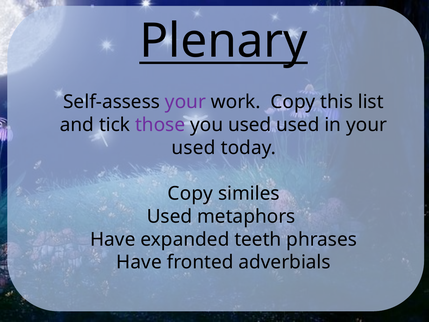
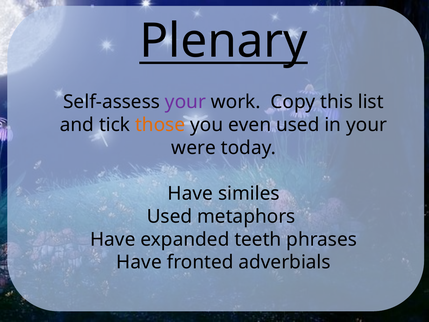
those colour: purple -> orange
you used: used -> even
used at (194, 148): used -> were
Copy at (190, 193): Copy -> Have
